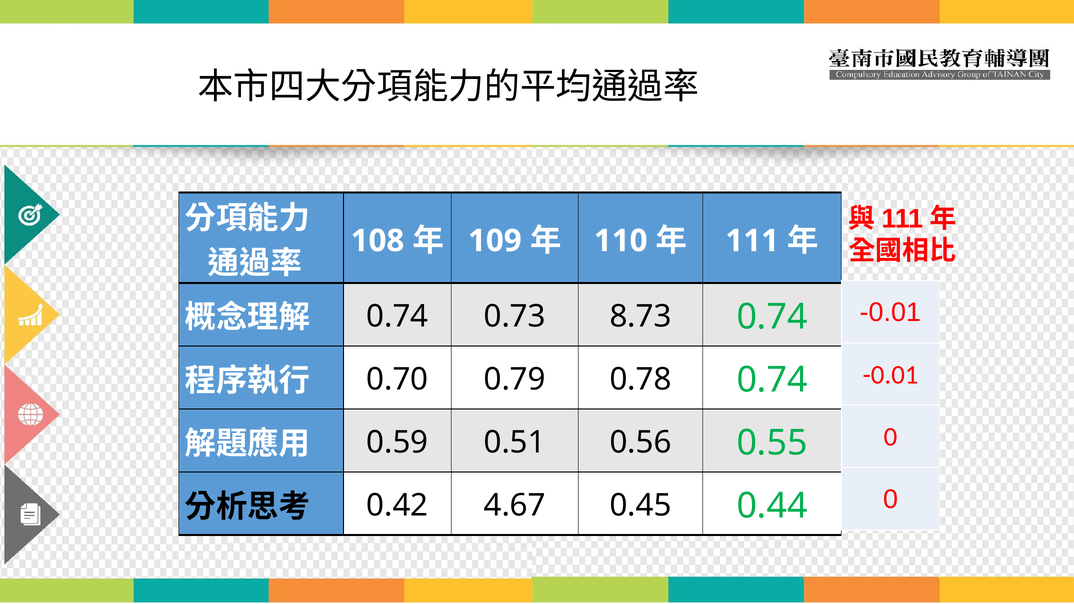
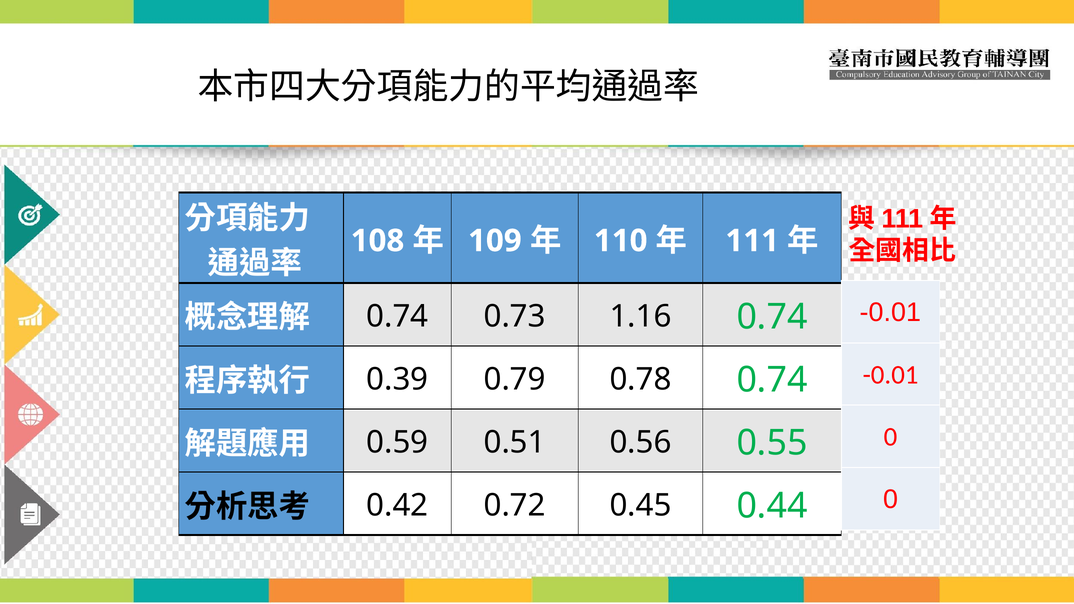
8.73: 8.73 -> 1.16
0.70: 0.70 -> 0.39
4.67: 4.67 -> 0.72
